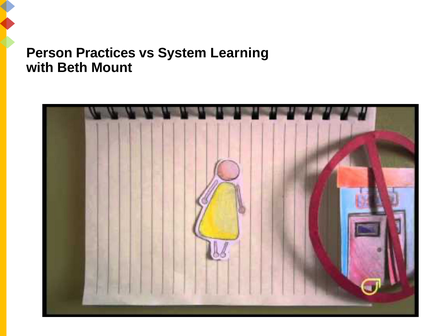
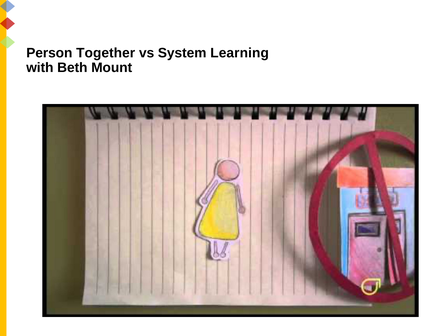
Practices: Practices -> Together
